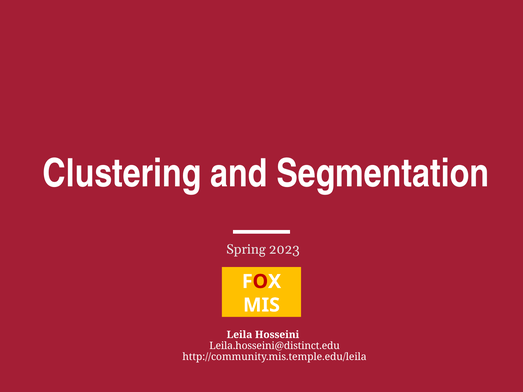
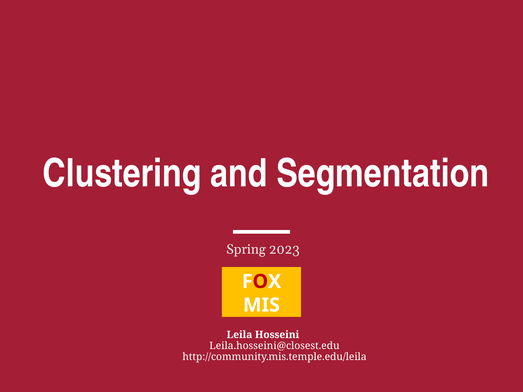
Leila.hosseini@distinct.edu: Leila.hosseini@distinct.edu -> Leila.hosseini@closest.edu
